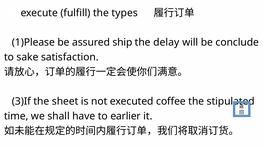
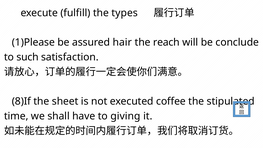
ship: ship -> hair
delay: delay -> reach
sake: sake -> such
3)If: 3)If -> 8)If
earlier: earlier -> giving
